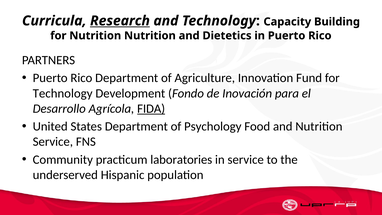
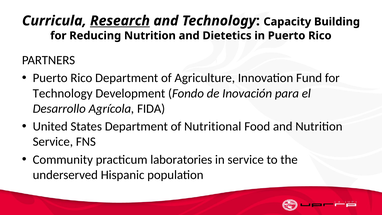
for Nutrition: Nutrition -> Reducing
FIDA underline: present -> none
Psychology: Psychology -> Nutritional
